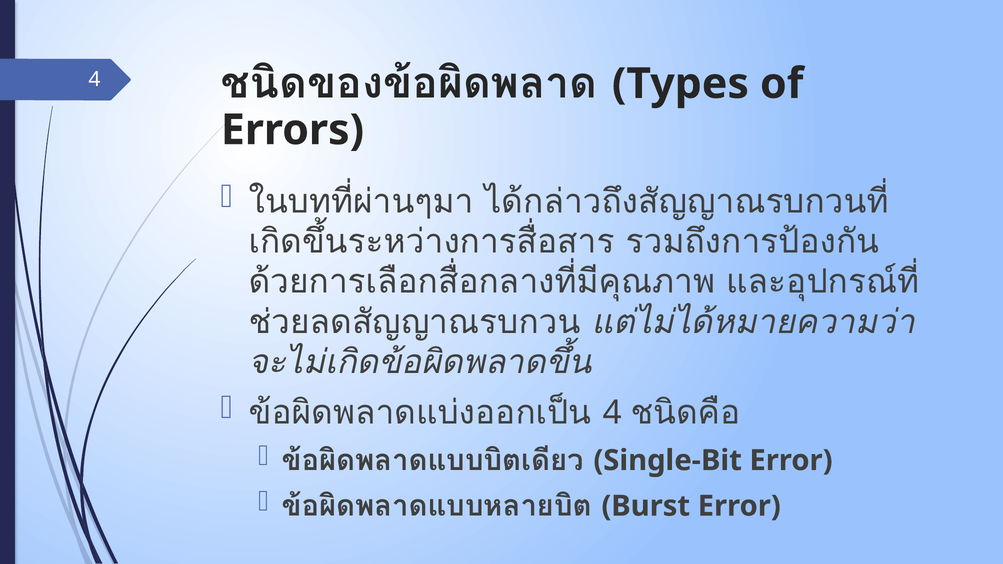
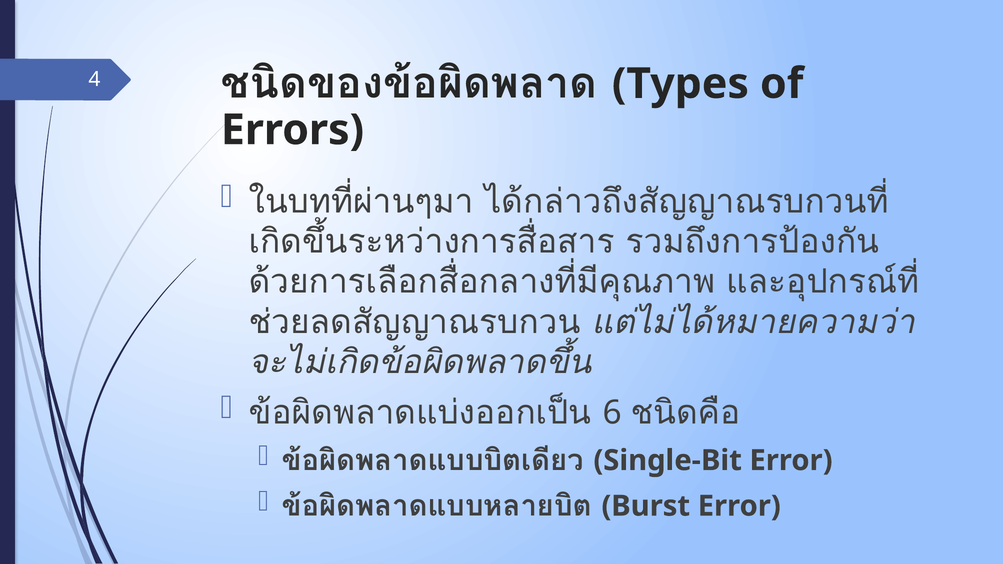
4 at (612, 413): 4 -> 6
